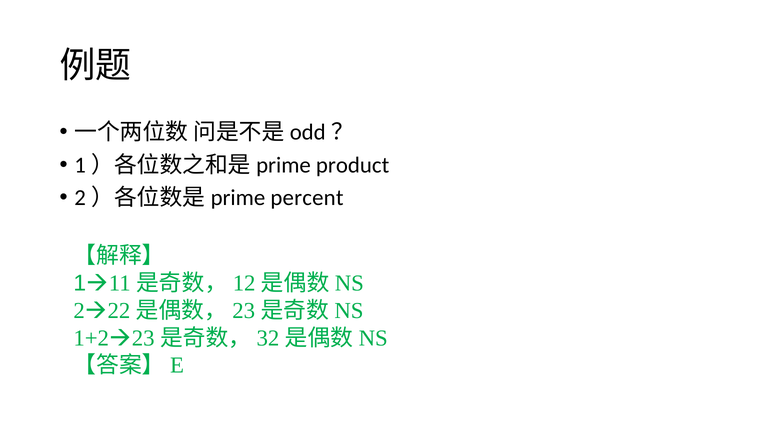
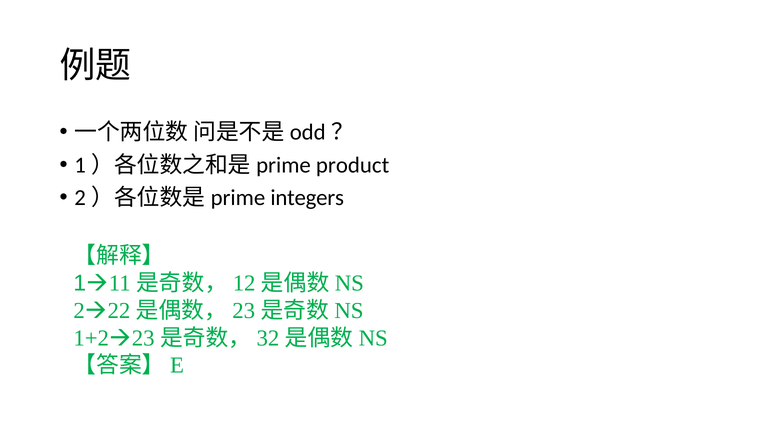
percent: percent -> integers
